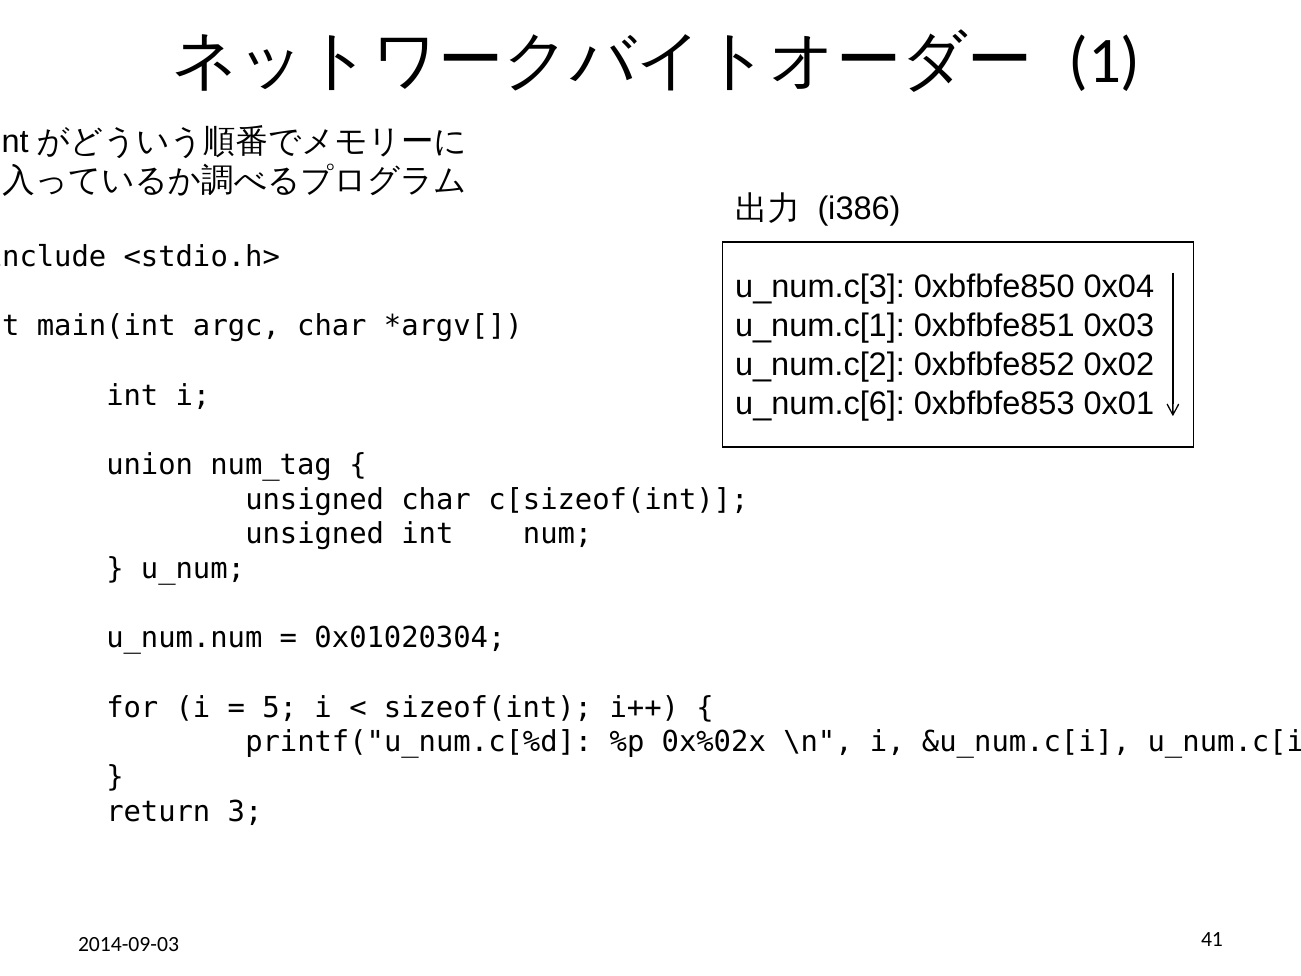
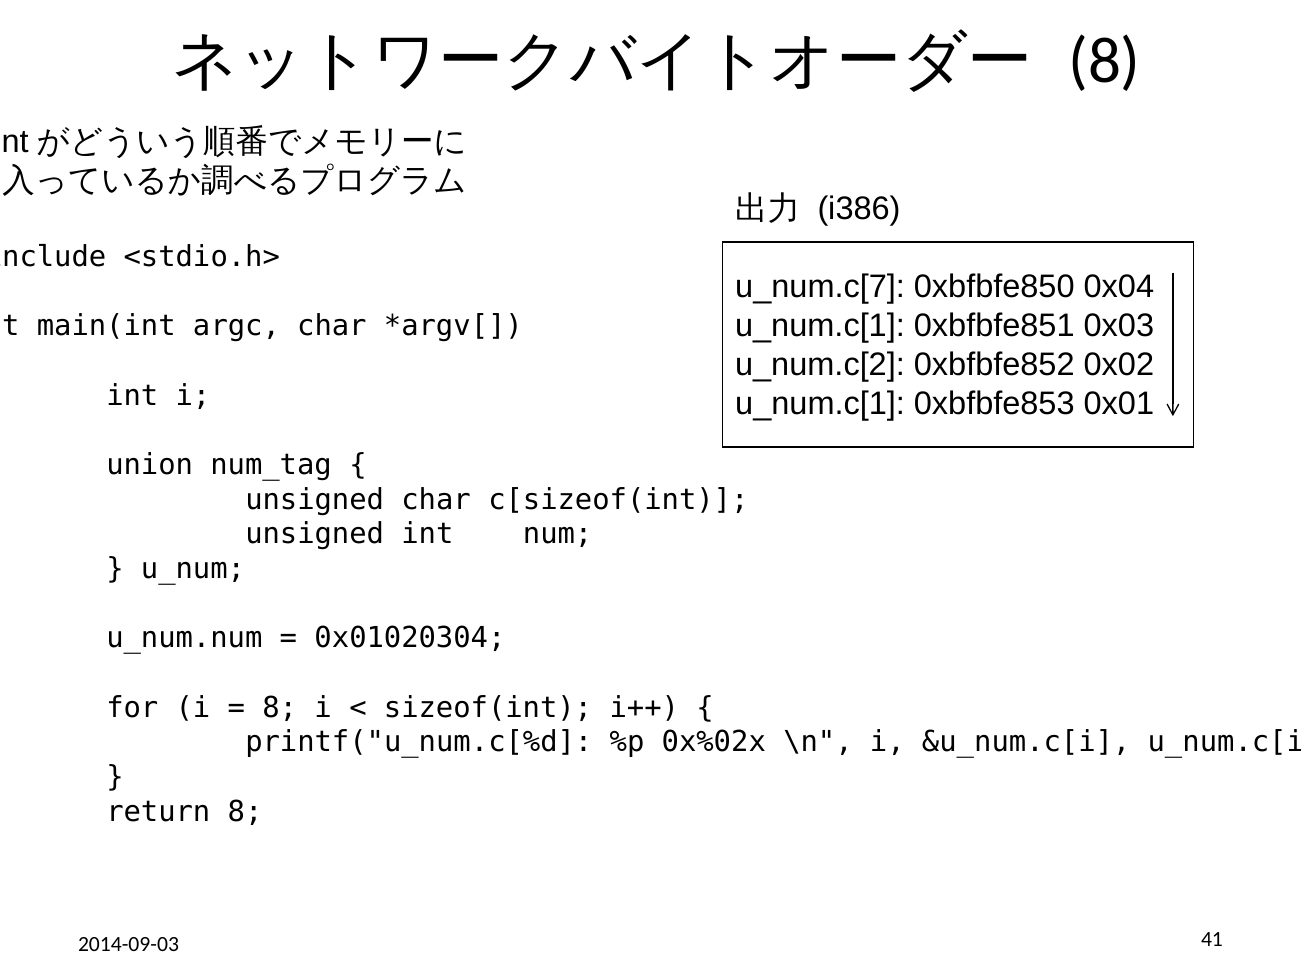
1 at (1104, 61): 1 -> 8
u_num.c[3: u_num.c[3 -> u_num.c[7
u_num.c[6 at (820, 404): u_num.c[6 -> u_num.c[1
5 at (280, 708): 5 -> 8
return 3: 3 -> 8
